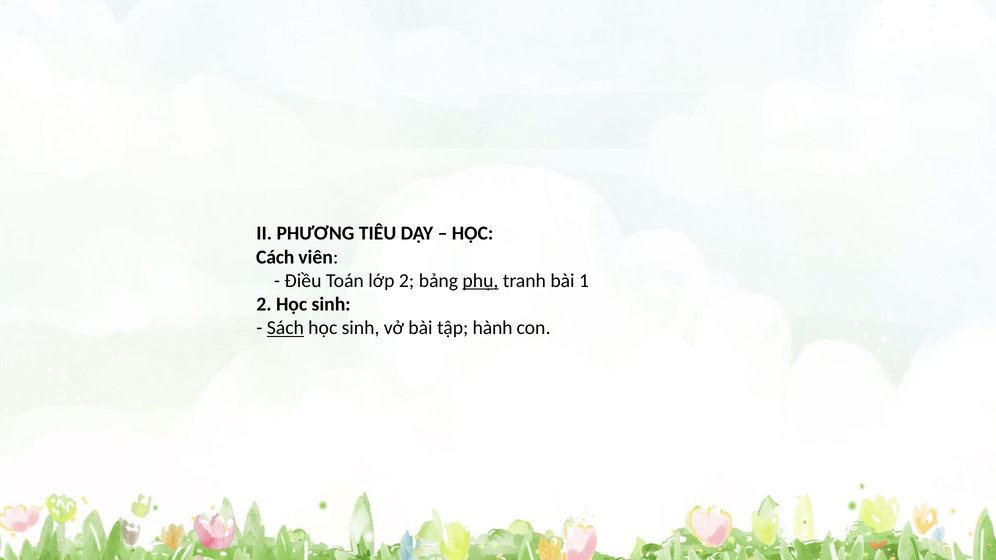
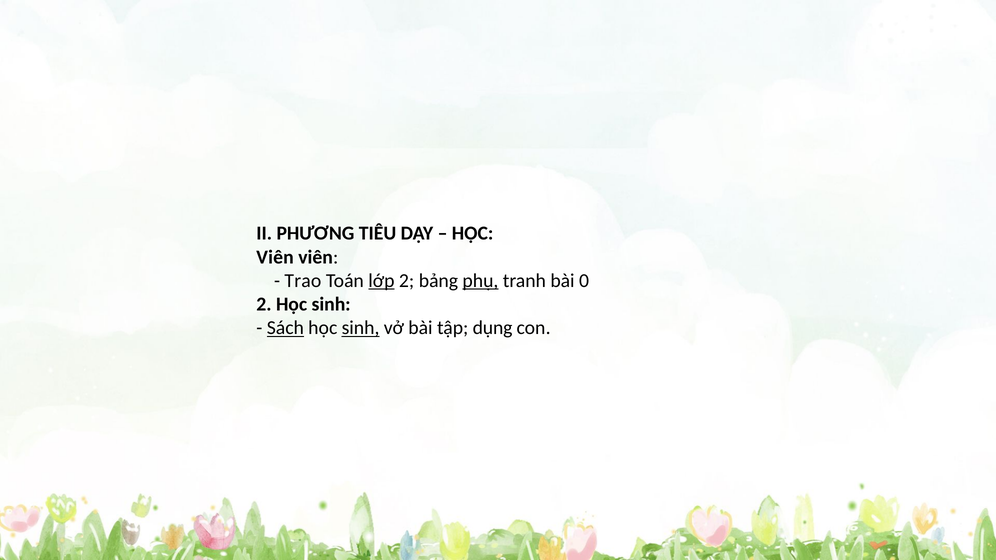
Cách at (275, 257): Cách -> Viên
Điều: Điều -> Trao
lớp underline: none -> present
1: 1 -> 0
sinh at (361, 328) underline: none -> present
hành: hành -> dụng
